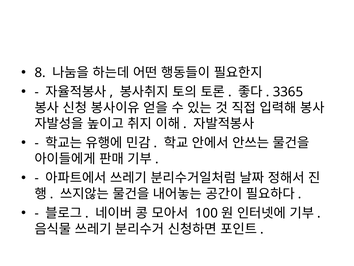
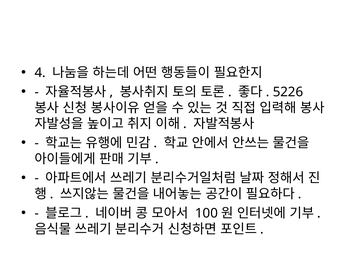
8: 8 -> 4
3365: 3365 -> 5226
